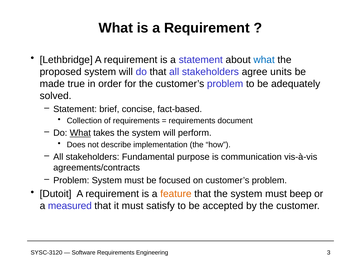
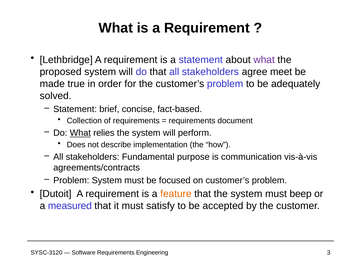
what at (264, 60) colour: blue -> purple
units: units -> meet
takes: takes -> relies
